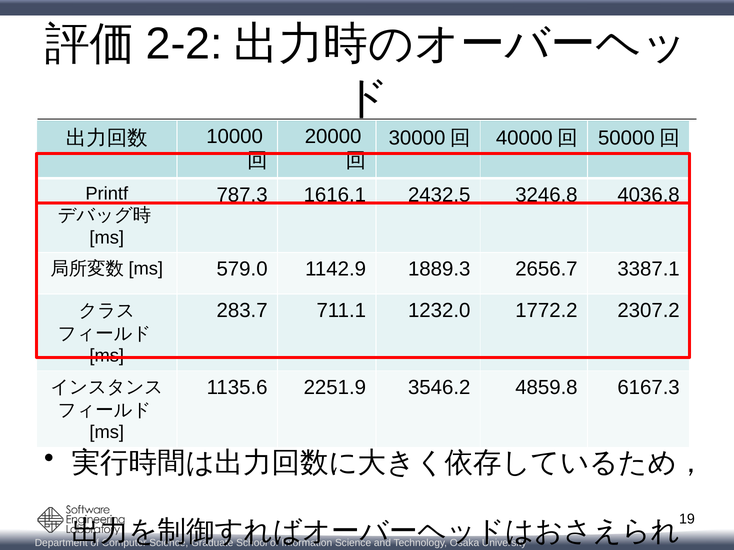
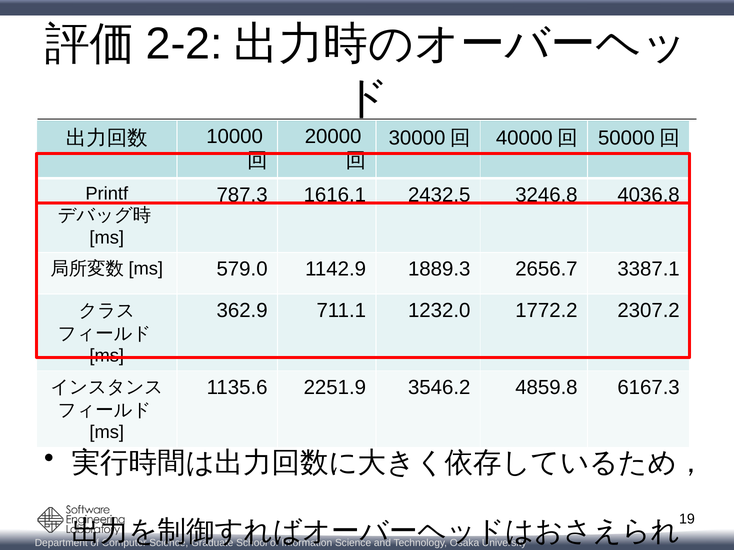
283.7: 283.7 -> 362.9
